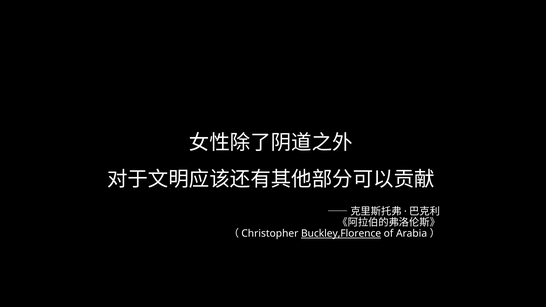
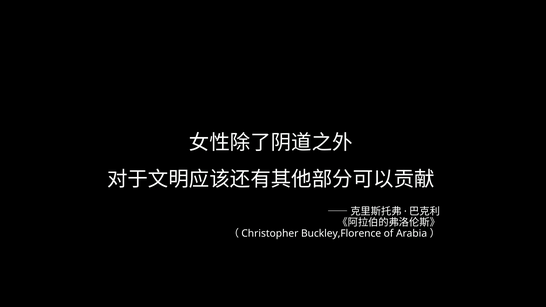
Buckley,Florence underline: present -> none
